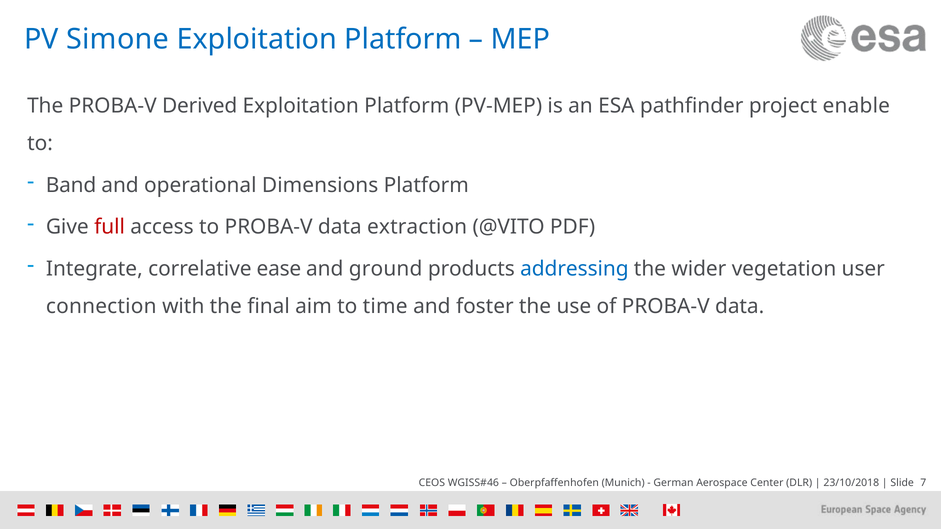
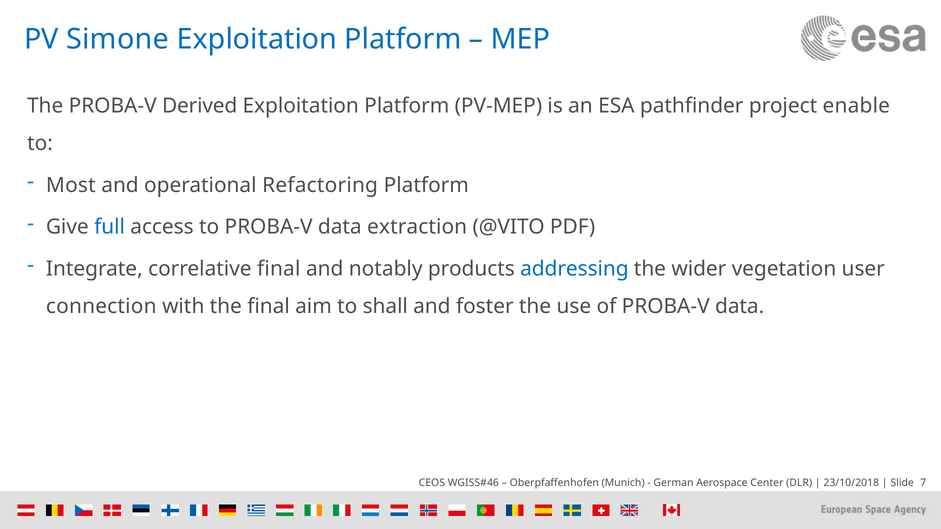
Band: Band -> Most
Dimensions: Dimensions -> Refactoring
full colour: red -> blue
correlative ease: ease -> final
ground: ground -> notably
time: time -> shall
